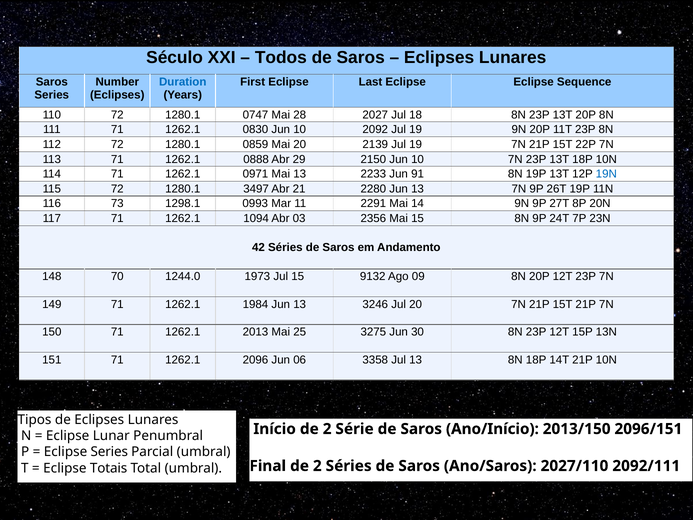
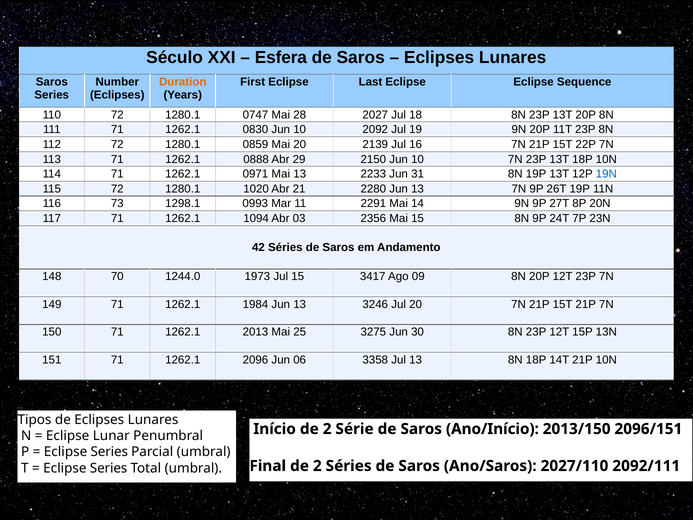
Todos: Todos -> Esfera
Duration colour: blue -> orange
2139 Jul 19: 19 -> 16
91: 91 -> 31
3497: 3497 -> 1020
9132: 9132 -> 3417
Totais at (109, 468): Totais -> Series
